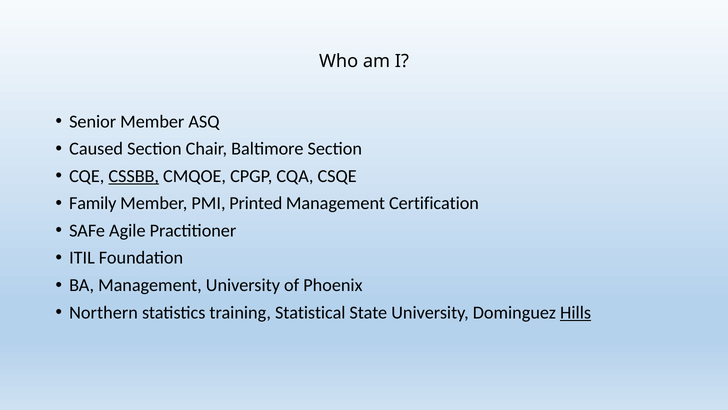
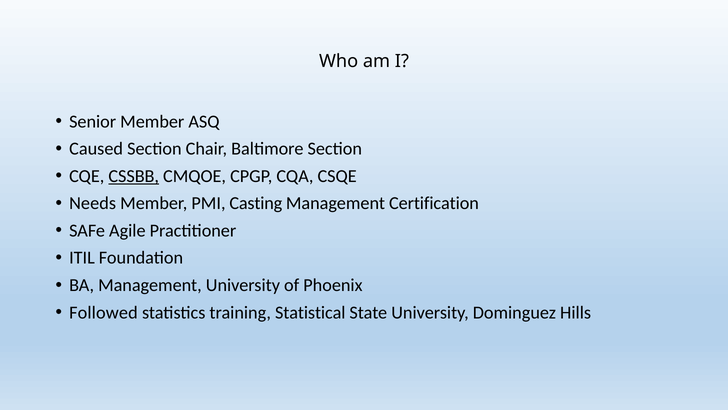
Family: Family -> Needs
Printed: Printed -> Casting
Northern: Northern -> Followed
Hills underline: present -> none
